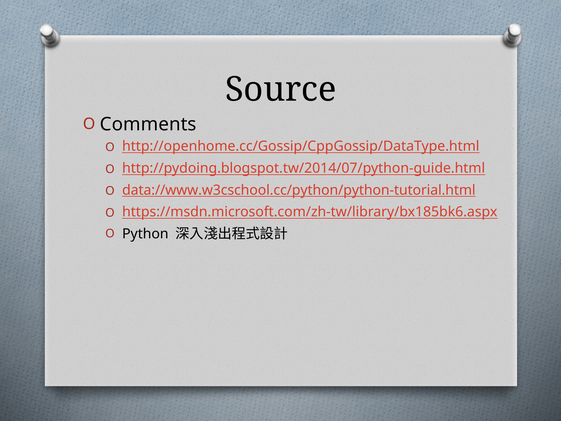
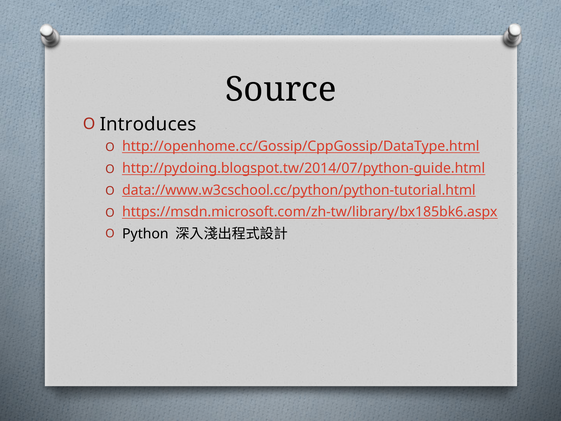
Comments: Comments -> Introduces
